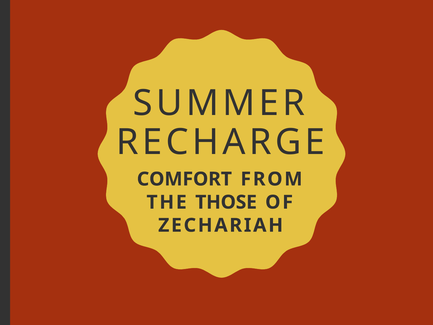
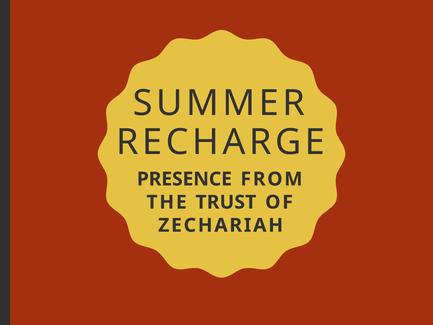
COMFORT: COMFORT -> PRESENCE
THOSE: THOSE -> TRUST
